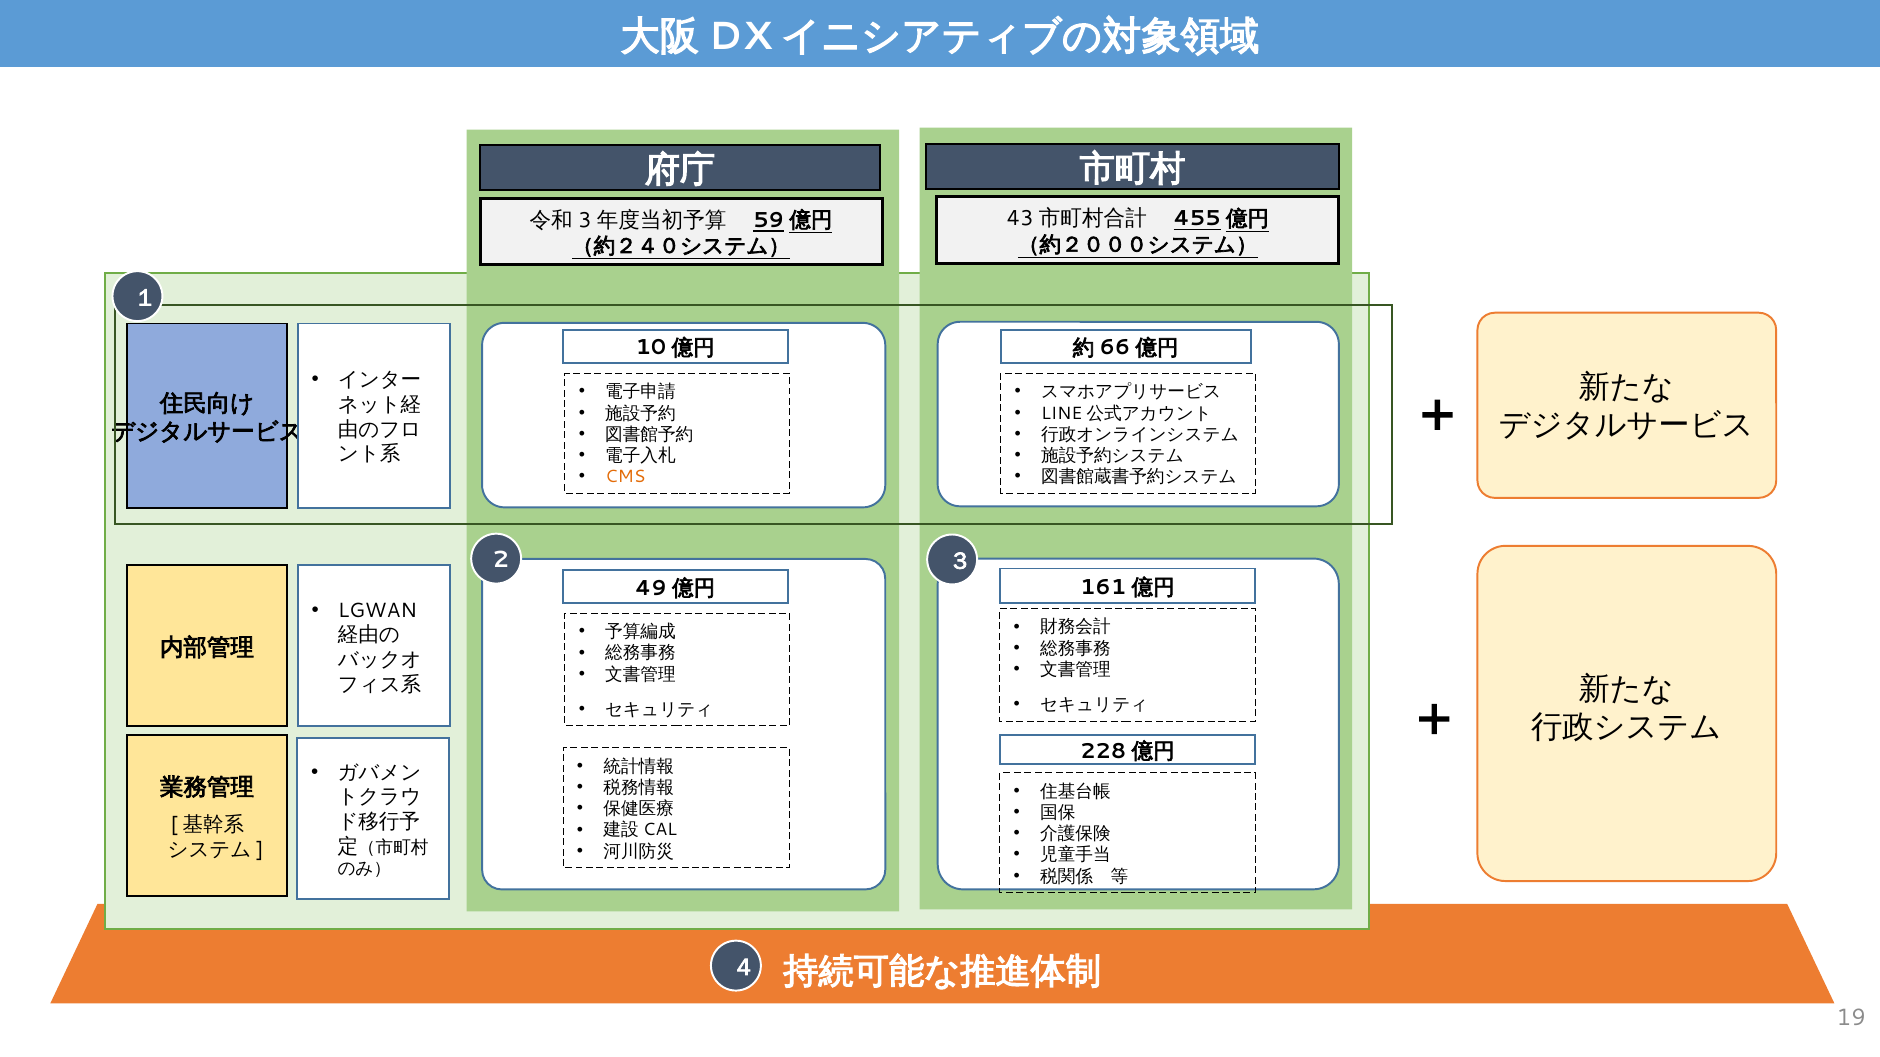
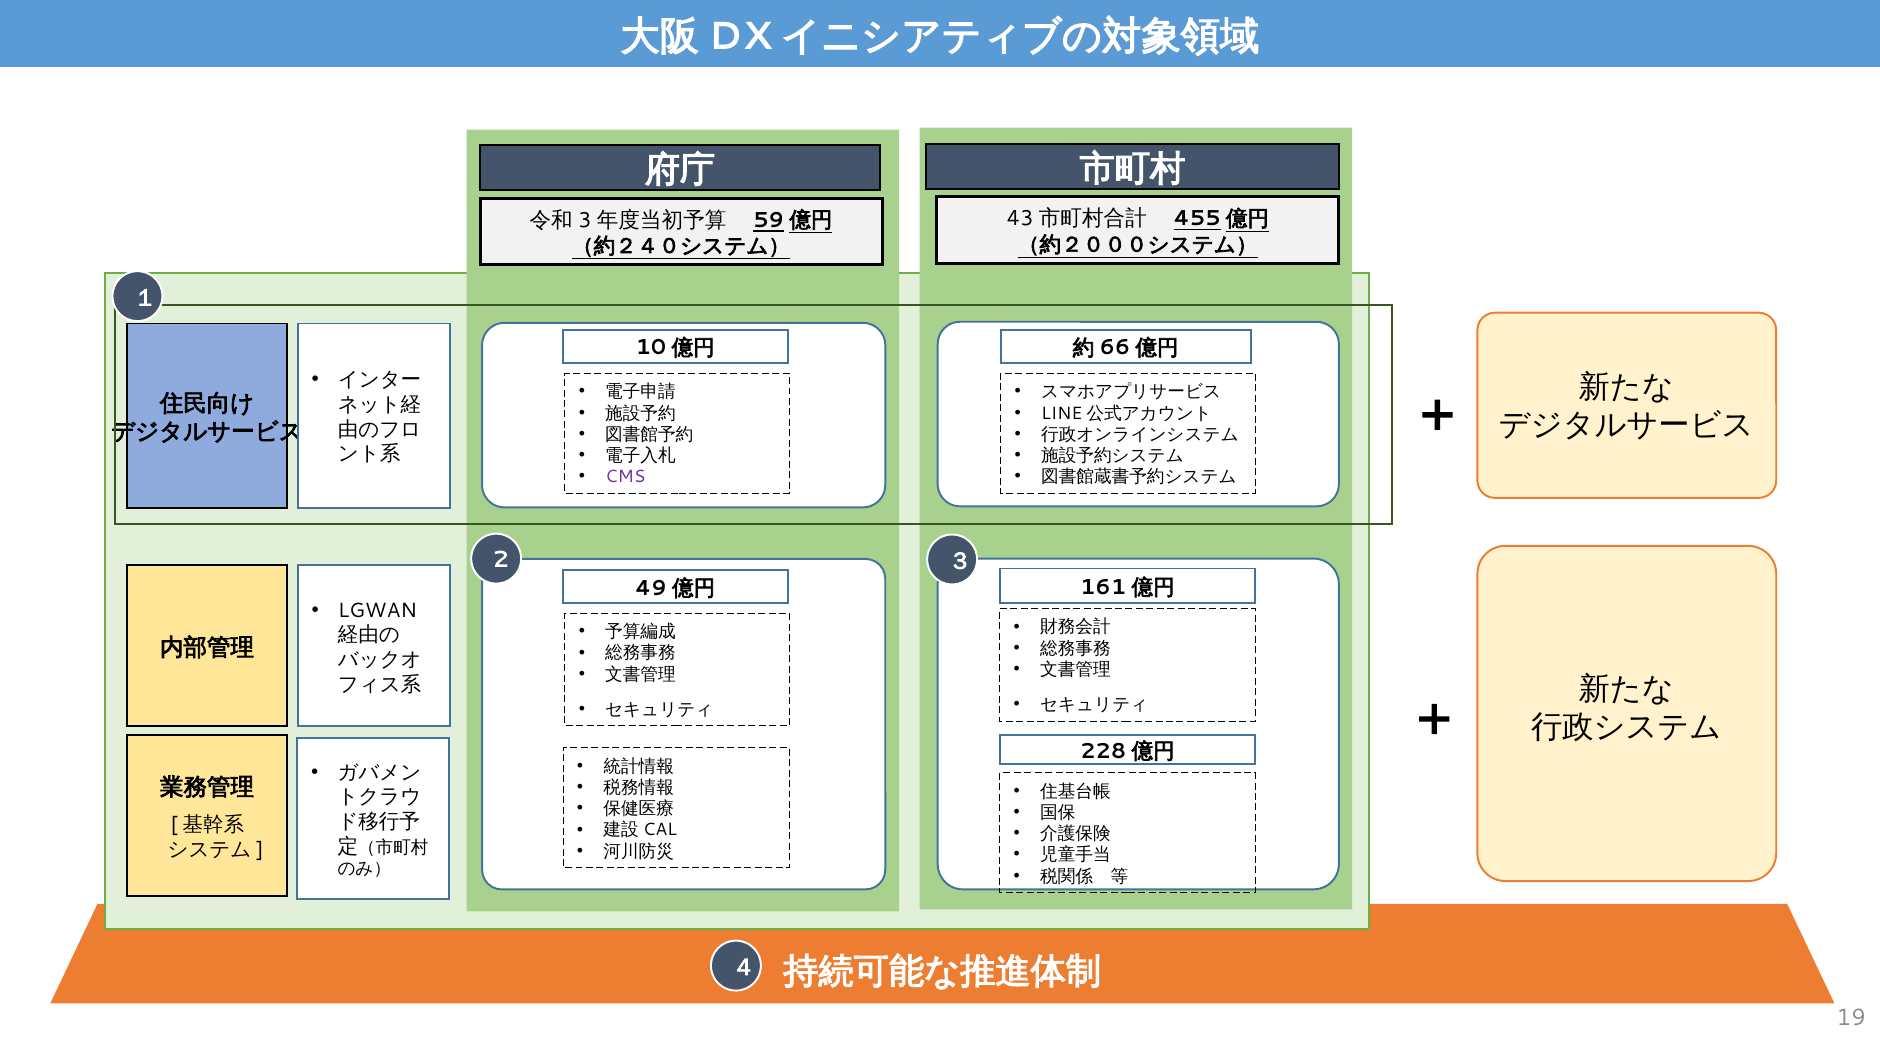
CMS colour: orange -> purple
